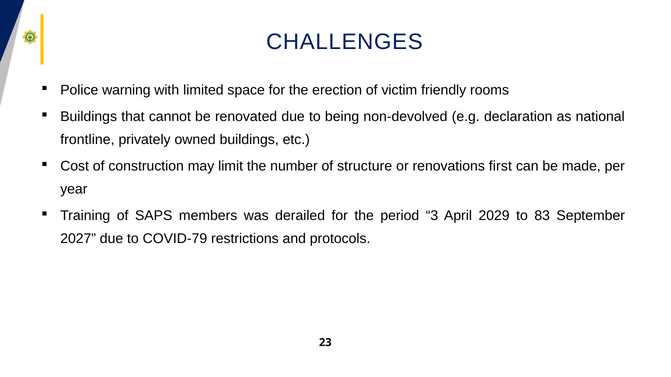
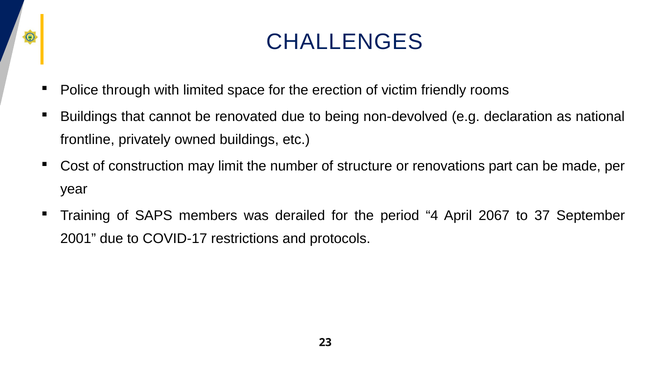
warning: warning -> through
first: first -> part
3: 3 -> 4
2029: 2029 -> 2067
83: 83 -> 37
2027: 2027 -> 2001
COVID-79: COVID-79 -> COVID-17
